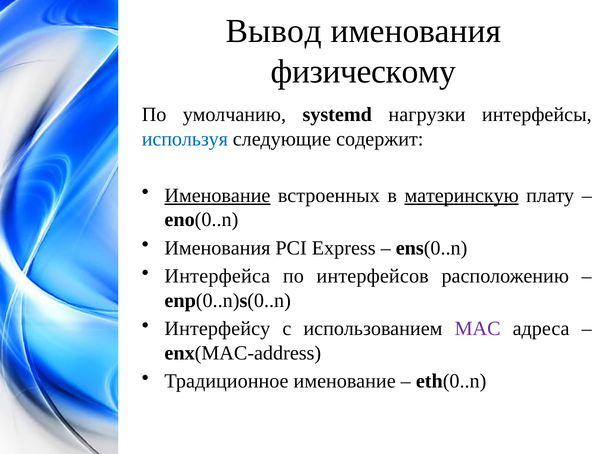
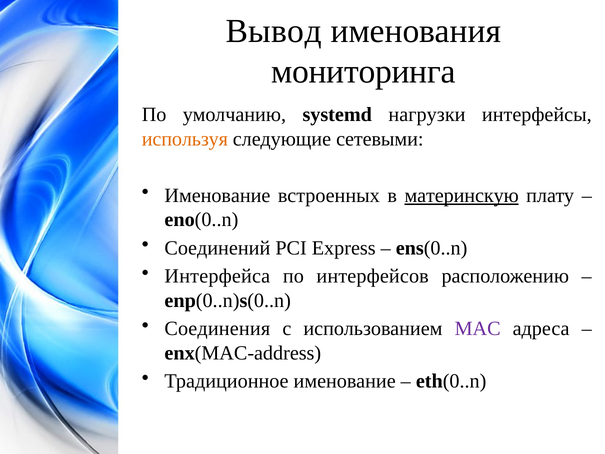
физическому: физическому -> мониторинга
используя colour: blue -> orange
содержит: содержит -> сетевыми
Именование at (217, 195) underline: present -> none
Именования at (217, 248): Именования -> Соединений
Интерфейсу: Интерфейсу -> Соединения
